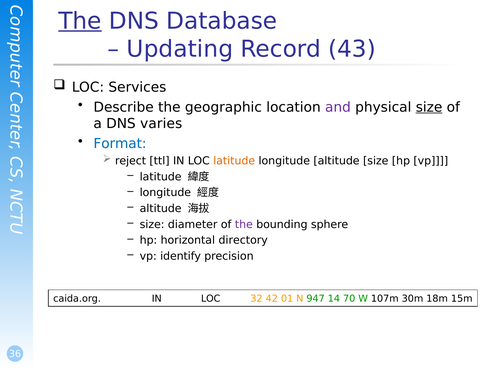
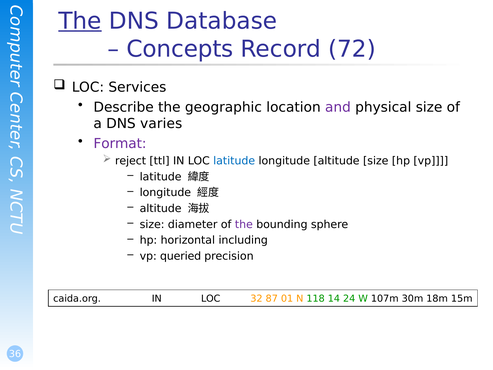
Updating: Updating -> Concepts
43: 43 -> 72
size at (429, 107) underline: present -> none
Format colour: blue -> purple
latitude at (234, 161) colour: orange -> blue
directory: directory -> including
identify: identify -> queried
42: 42 -> 87
947: 947 -> 118
70: 70 -> 24
